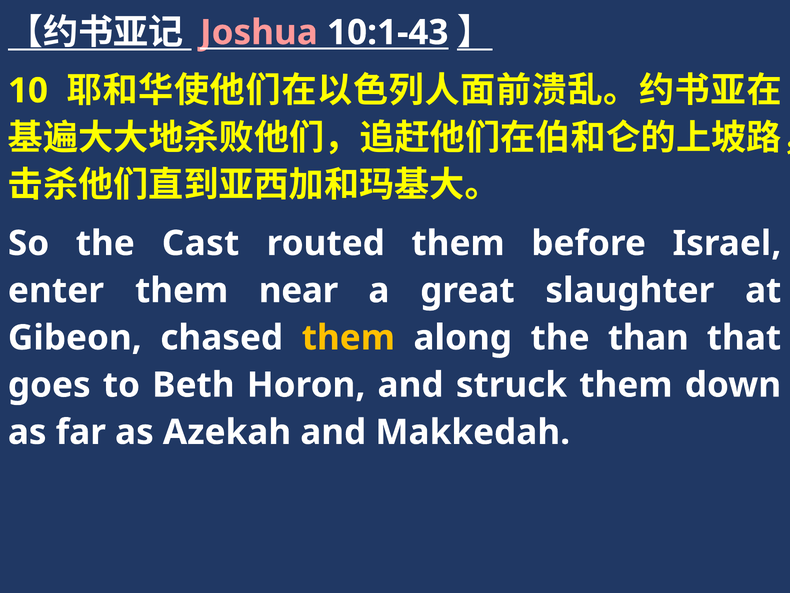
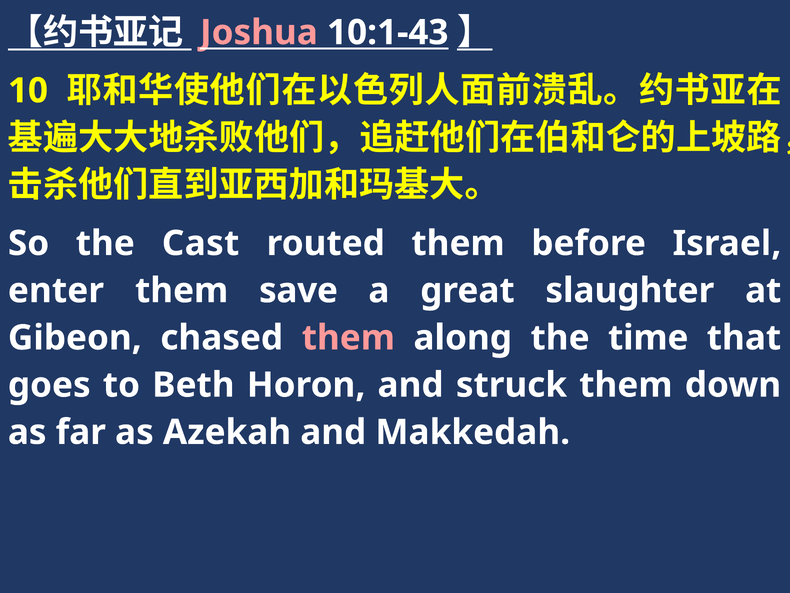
near: near -> save
them at (348, 338) colour: yellow -> pink
than: than -> time
